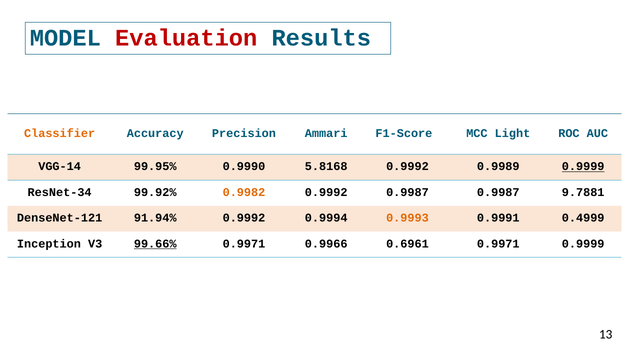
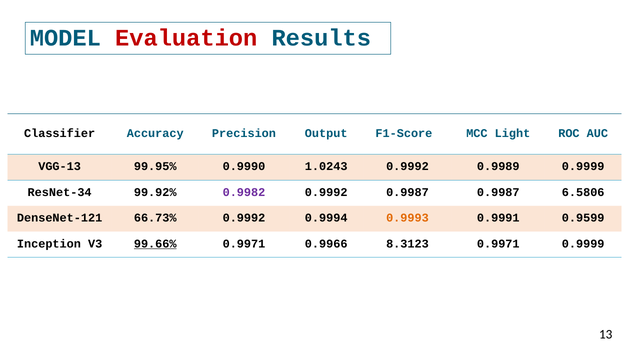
Classifier colour: orange -> black
Ammari: Ammari -> Output
VGG-14: VGG-14 -> VGG-13
5.8168: 5.8168 -> 1.0243
0.9999 at (583, 167) underline: present -> none
0.9982 colour: orange -> purple
9.7881: 9.7881 -> 6.5806
91.94%: 91.94% -> 66.73%
0.4999: 0.4999 -> 0.9599
0.6961: 0.6961 -> 8.3123
